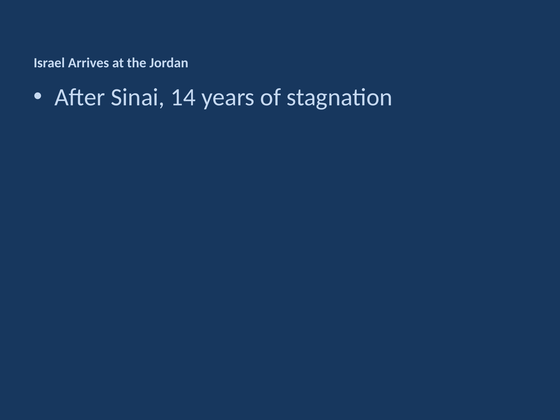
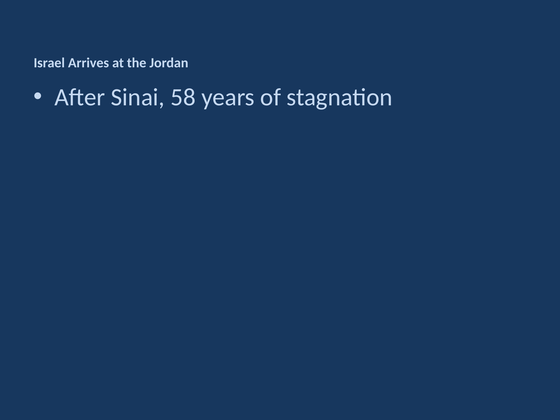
14: 14 -> 58
